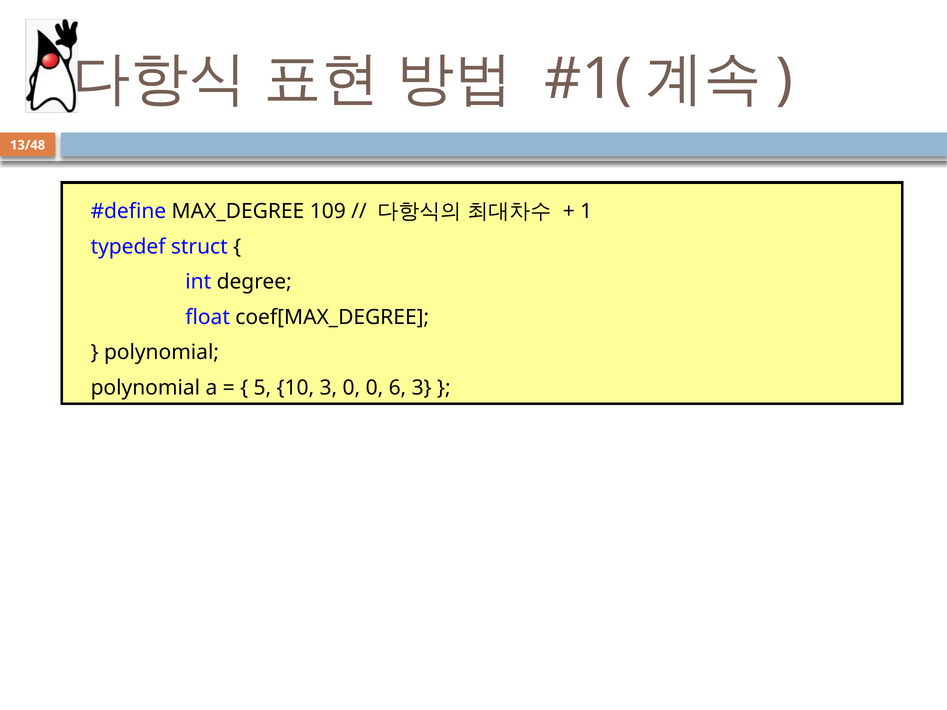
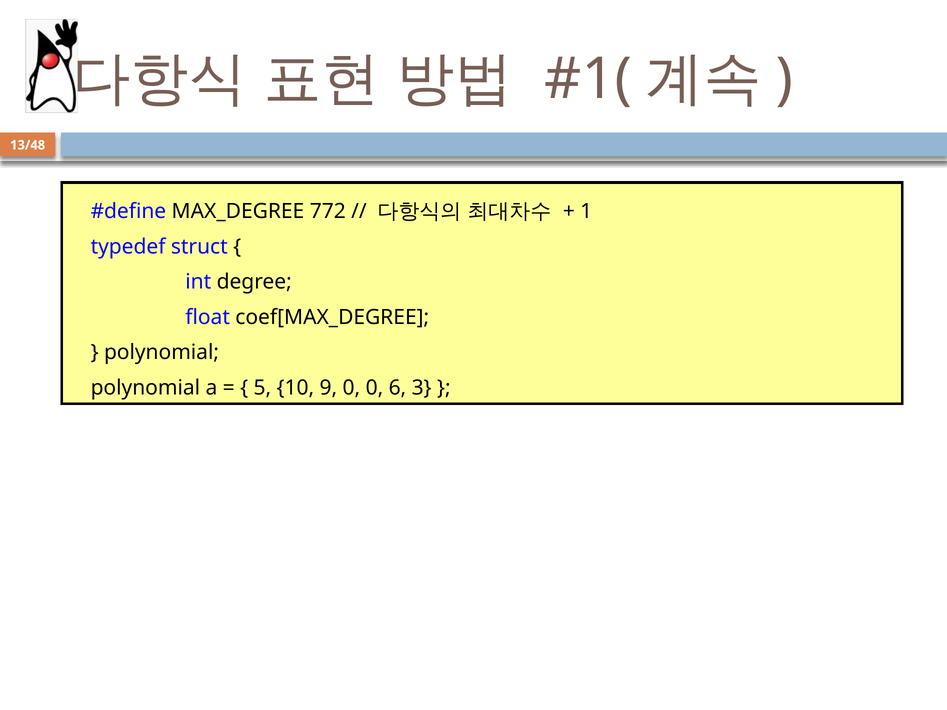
109: 109 -> 772
10 3: 3 -> 9
